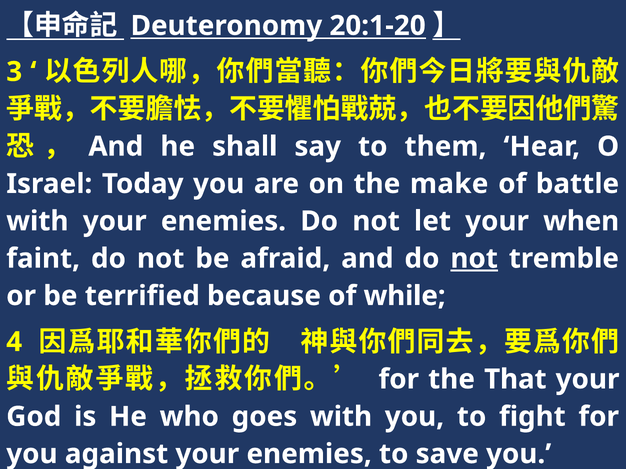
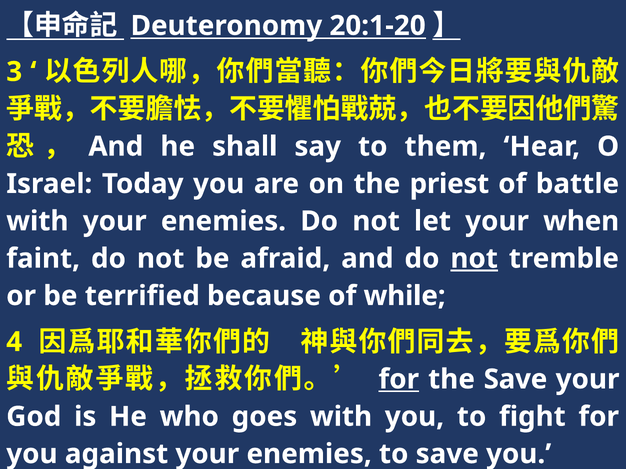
make: make -> priest
for at (399, 380) underline: none -> present
the That: That -> Save
